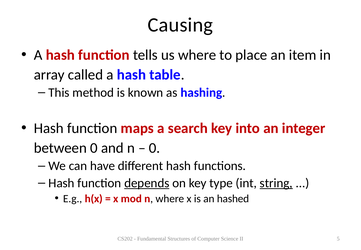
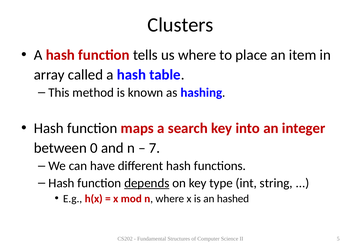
Causing: Causing -> Clusters
0 at (155, 148): 0 -> 7
string underline: present -> none
